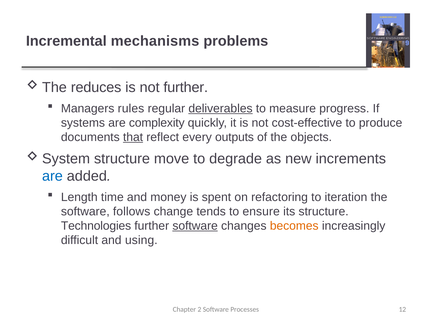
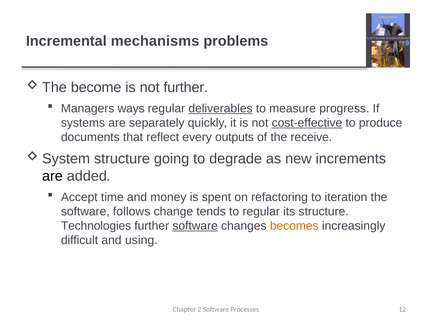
reduces: reduces -> become
rules: rules -> ways
complexity: complexity -> separately
cost-effective underline: none -> present
that underline: present -> none
objects: objects -> receive
move: move -> going
are at (52, 176) colour: blue -> black
Length: Length -> Accept
to ensure: ensure -> regular
